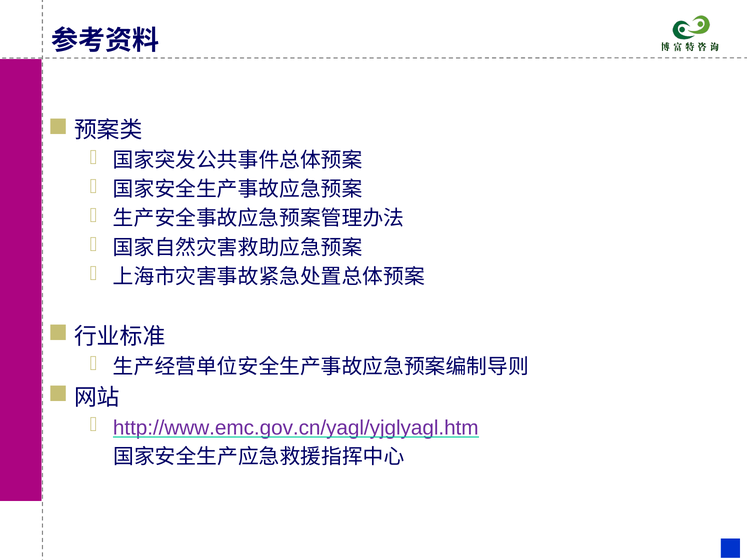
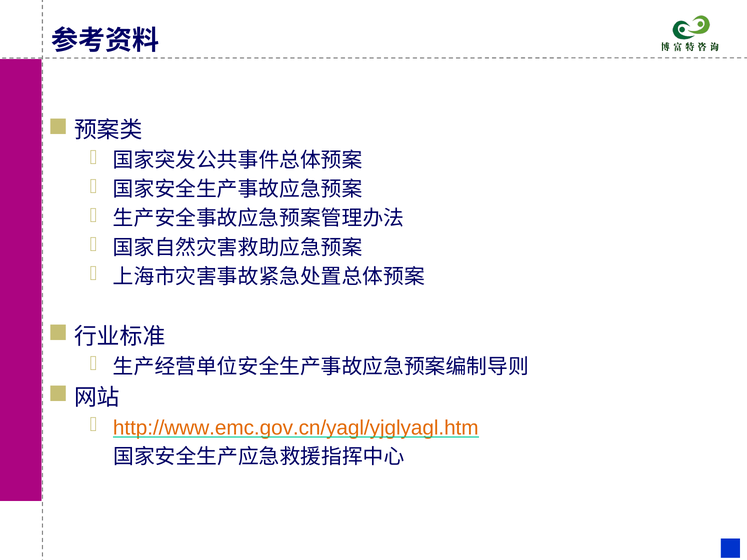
http://www.emc.gov.cn/yagl/yjglyagl.htm colour: purple -> orange
